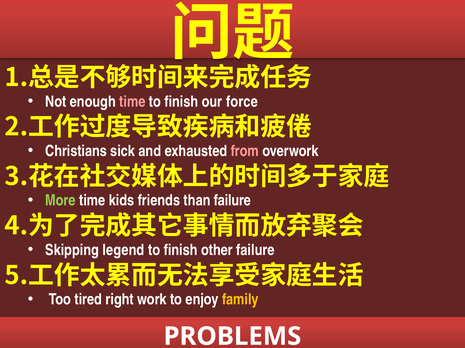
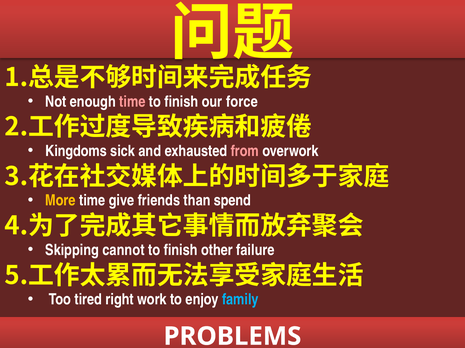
Christians: Christians -> Kingdoms
More colour: light green -> yellow
kids: kids -> give
than failure: failure -> spend
legend: legend -> cannot
family colour: yellow -> light blue
